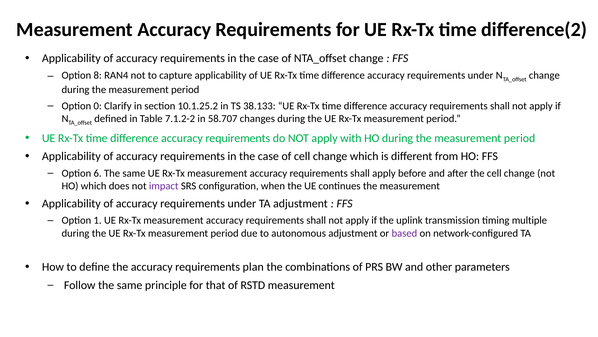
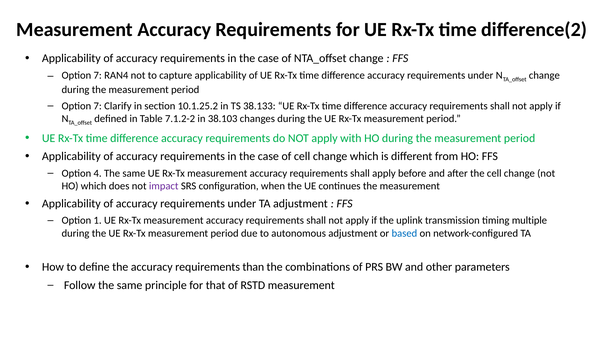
8 at (98, 75): 8 -> 7
0 at (98, 106): 0 -> 7
58.707: 58.707 -> 38.103
6: 6 -> 4
based colour: purple -> blue
plan: plan -> than
